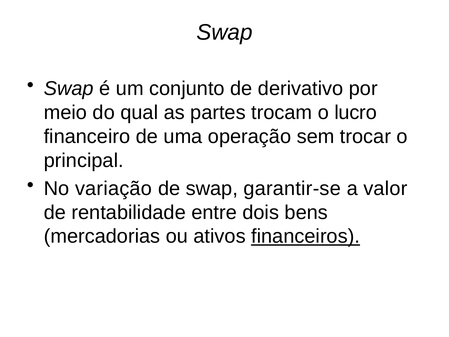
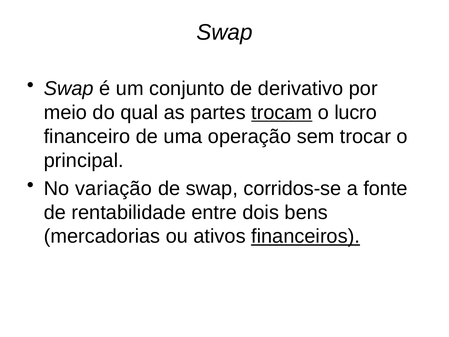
trocam underline: none -> present
garantir-se: garantir-se -> corridos-se
valor: valor -> fonte
